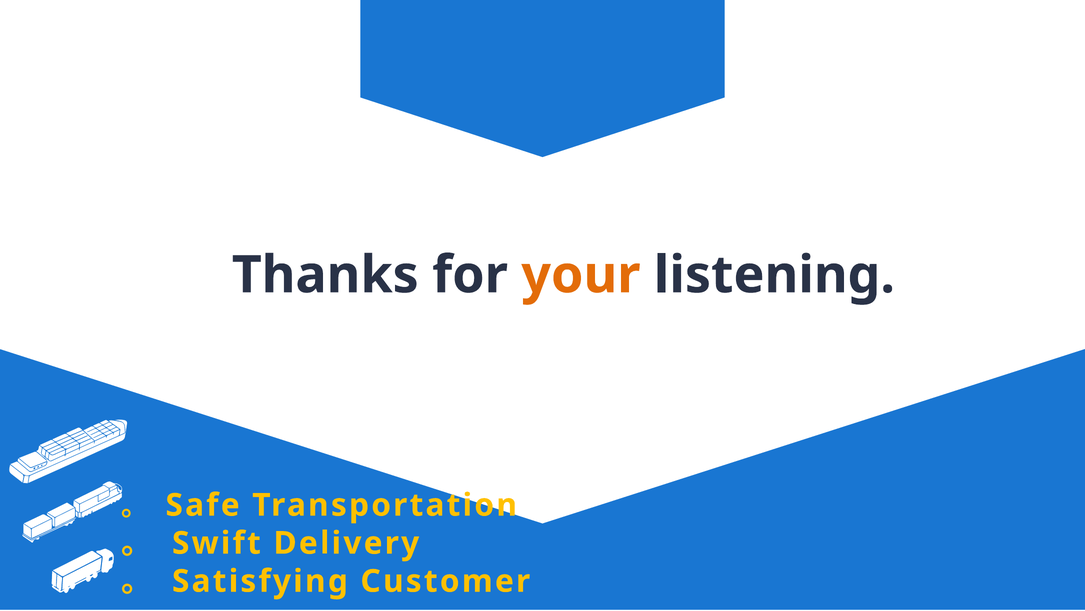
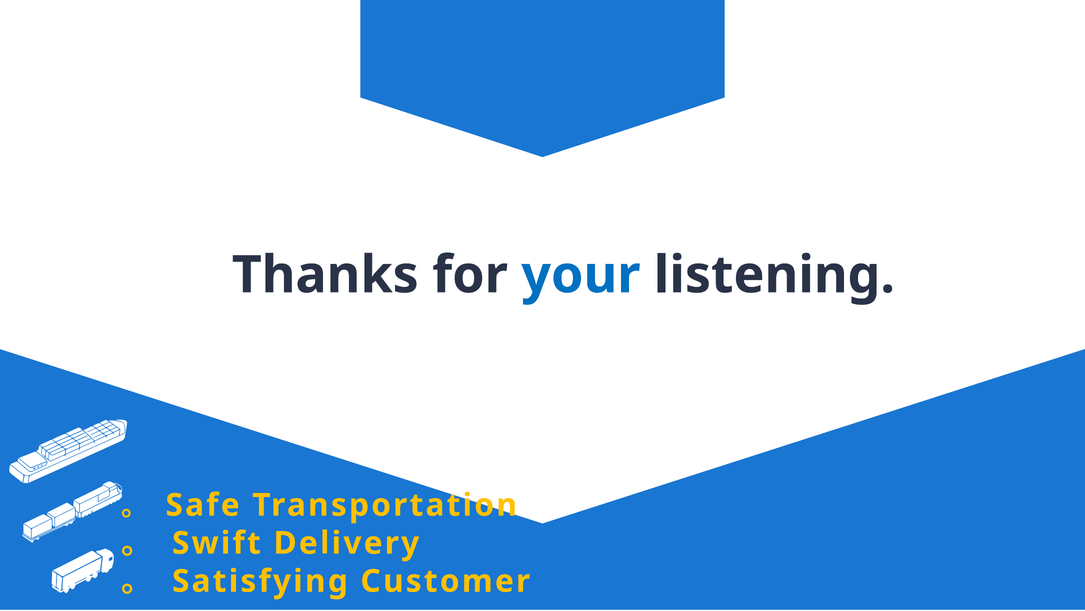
your colour: orange -> blue
